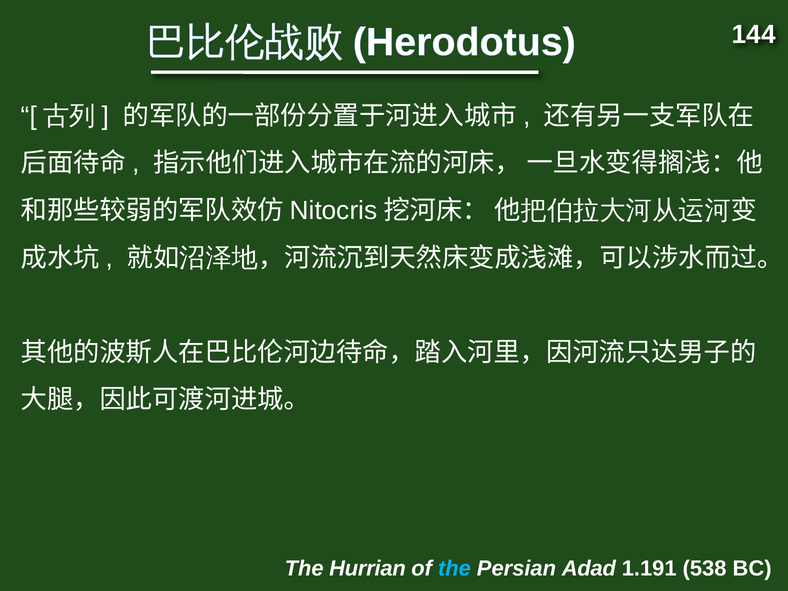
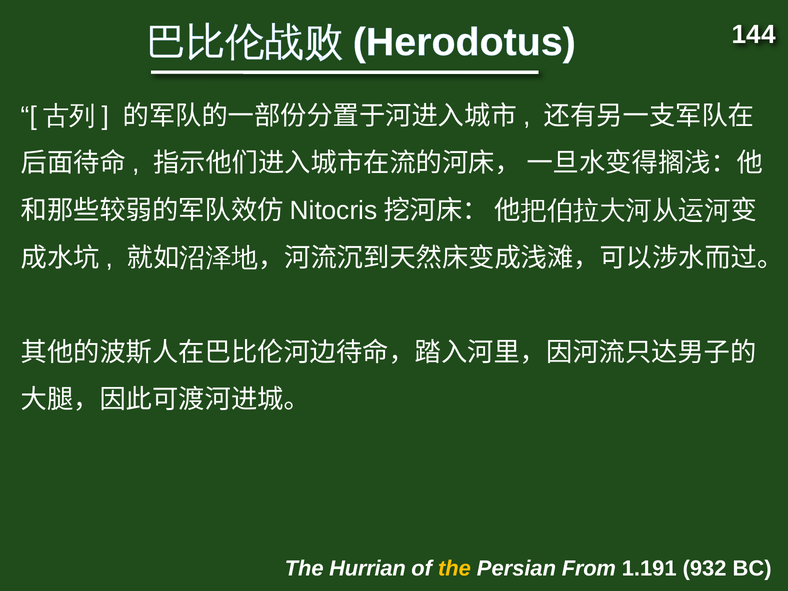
the at (454, 569) colour: light blue -> yellow
Adad: Adad -> From
538: 538 -> 932
